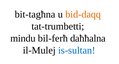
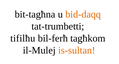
mindu: mindu -> tifilħu
daħħalna: daħħalna -> tagħkom
is-sultan colour: blue -> orange
